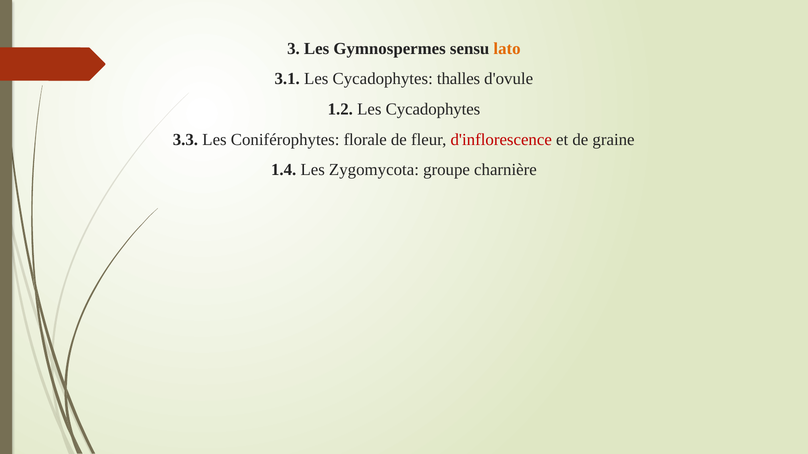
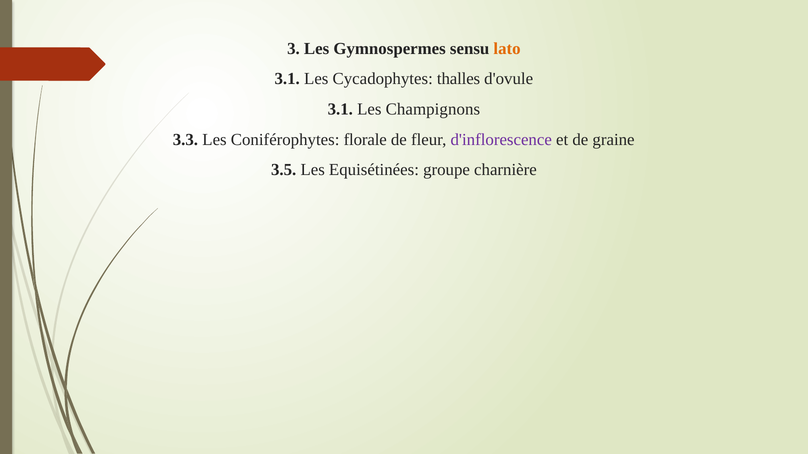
1.2 at (340, 109): 1.2 -> 3.1
Cycadophytes at (433, 109): Cycadophytes -> Champignons
d'inflorescence colour: red -> purple
1.4: 1.4 -> 3.5
Zygomycota: Zygomycota -> Equisétinées
